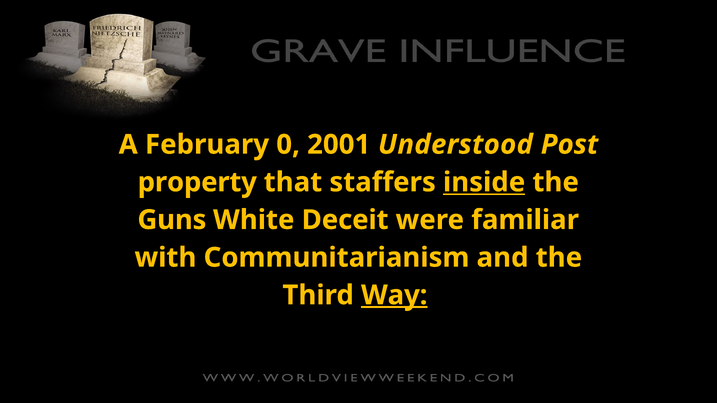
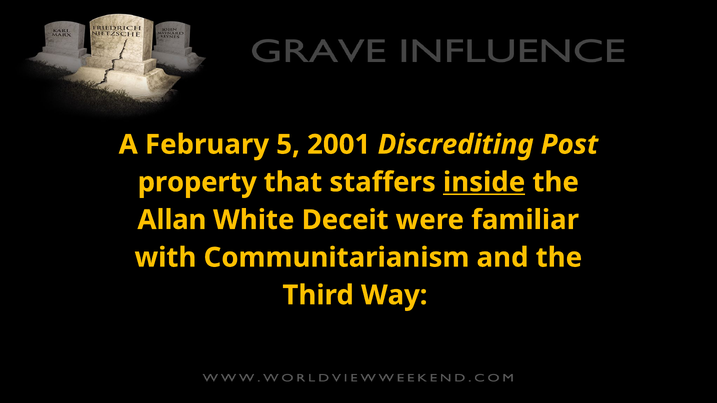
0: 0 -> 5
Understood: Understood -> Discrediting
Guns: Guns -> Allan
Way underline: present -> none
